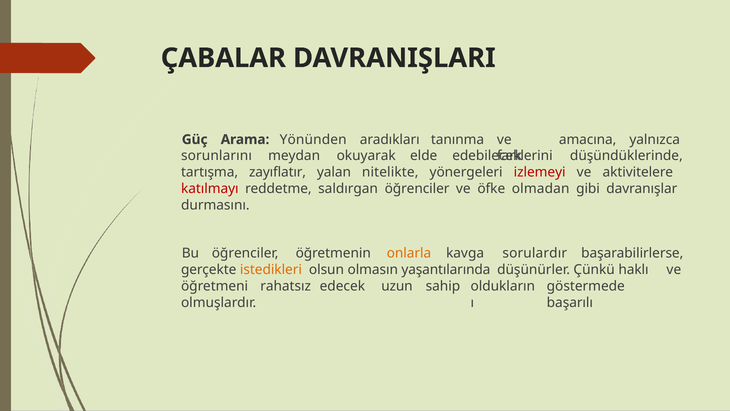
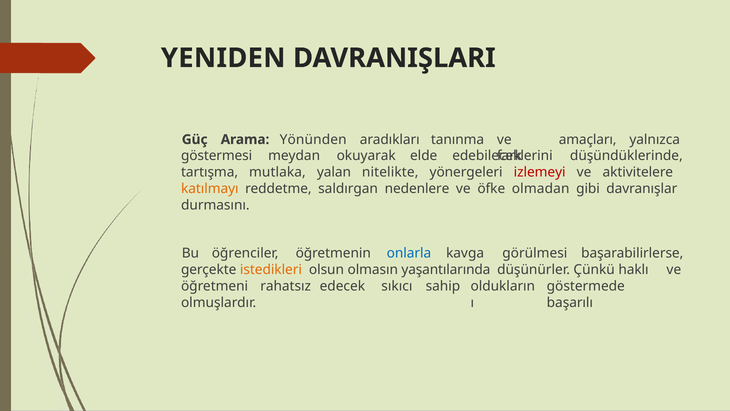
ÇABALAR: ÇABALAR -> YENIDEN
amacına: amacına -> amaçları
sorunlarını: sorunlarını -> göstermesi
zayıflatır: zayıflatır -> mutlaka
katılmayı colour: red -> orange
saldırgan öğrenciler: öğrenciler -> nedenlere
onlarla colour: orange -> blue
sorulardır: sorulardır -> görülmesi
uzun: uzun -> sıkıcı
